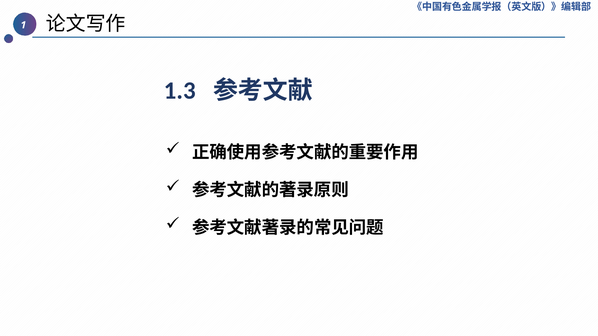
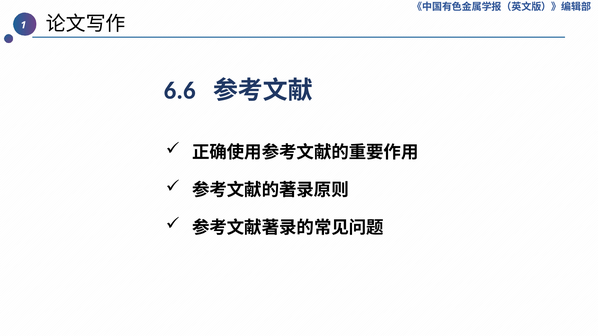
1.3: 1.3 -> 6.6
